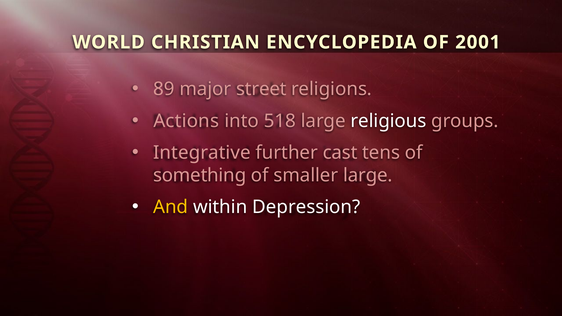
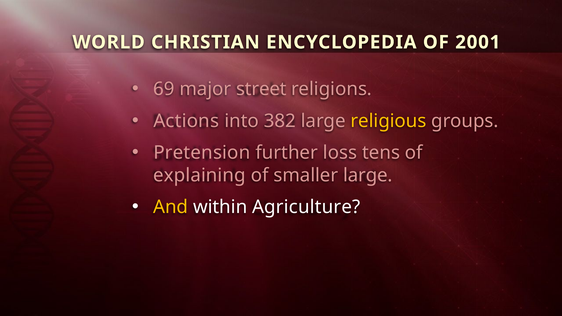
89: 89 -> 69
518: 518 -> 382
religious colour: white -> yellow
Integrative: Integrative -> Pretension
cast: cast -> loss
something: something -> explaining
Depression: Depression -> Agriculture
